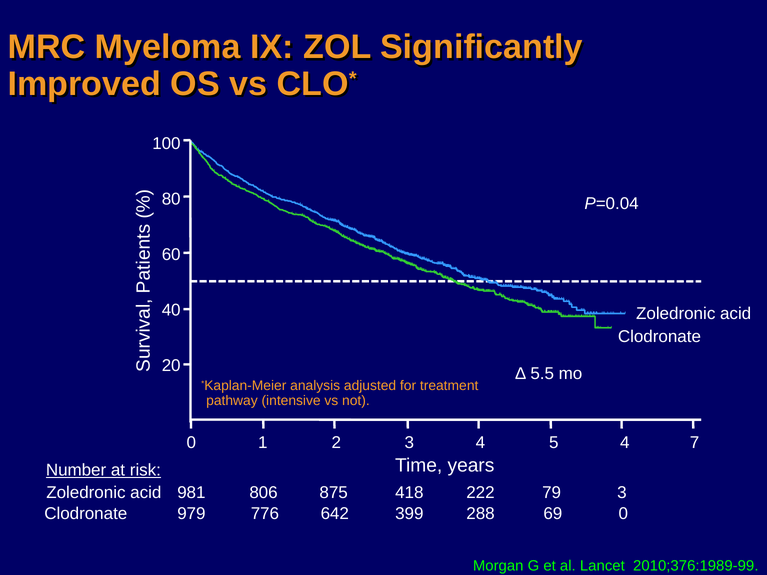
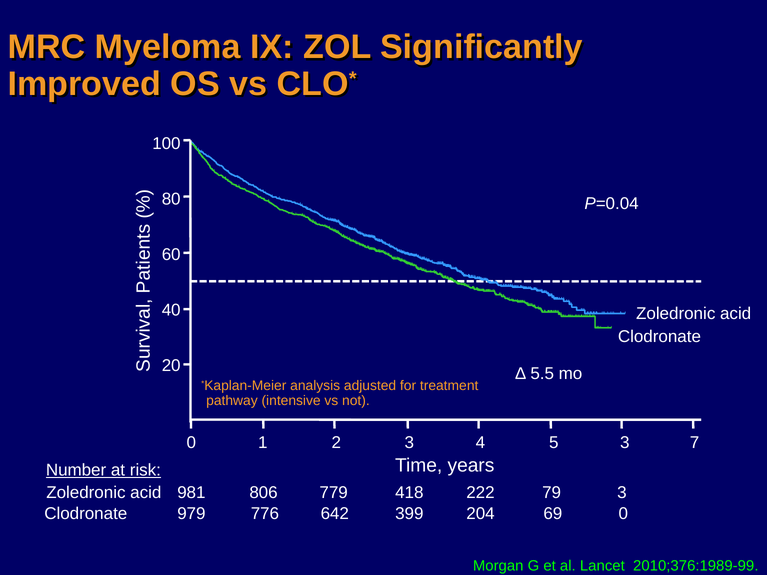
5 4: 4 -> 3
875: 875 -> 779
288: 288 -> 204
